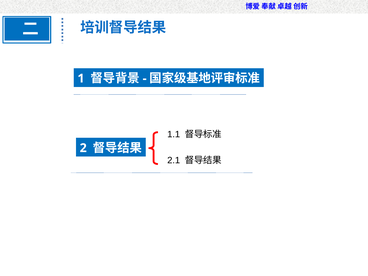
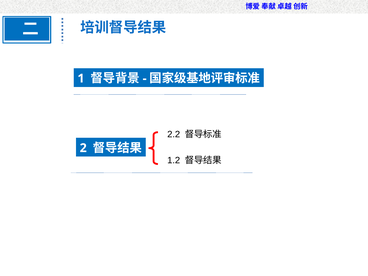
1.1: 1.1 -> 2.2
2.1: 2.1 -> 1.2
